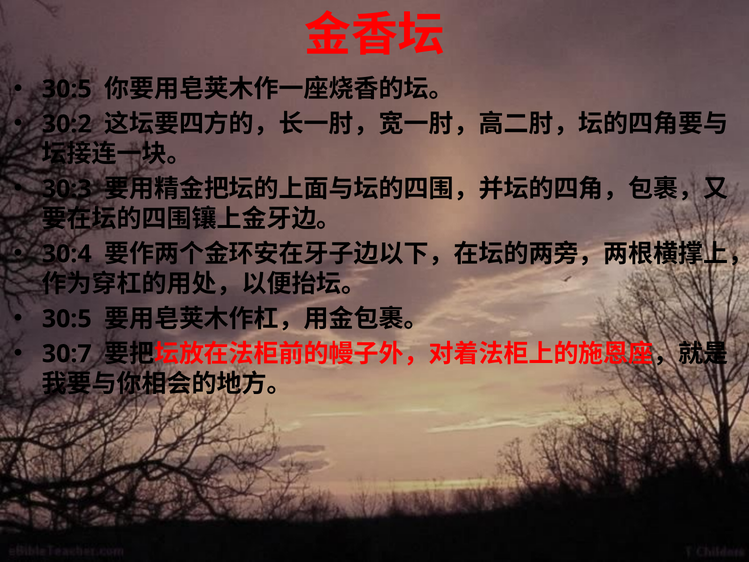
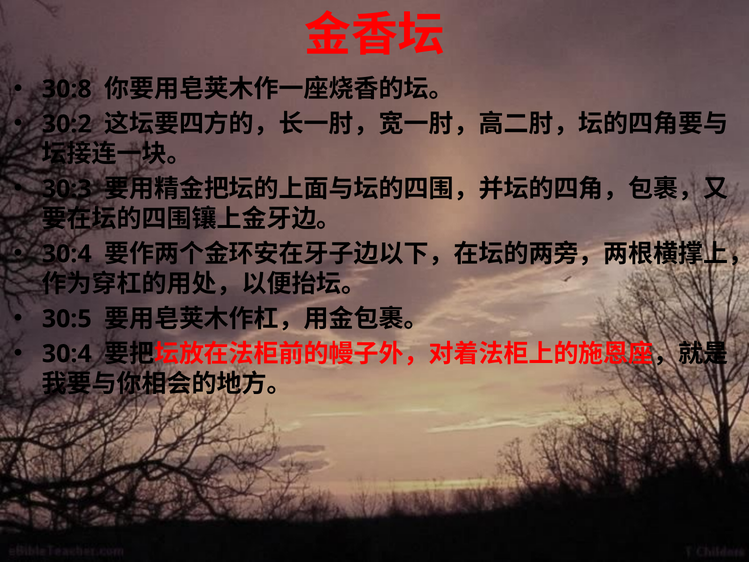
30:5 at (67, 89): 30:5 -> 30:8
30:7 at (67, 354): 30:7 -> 30:4
